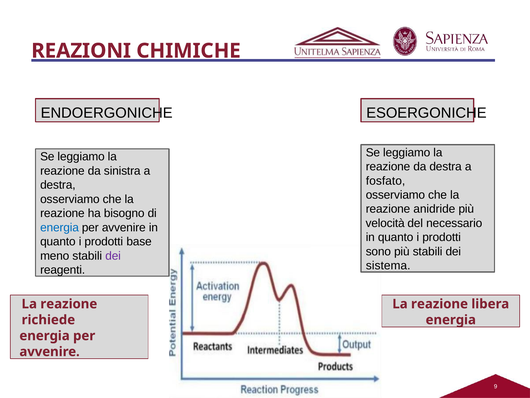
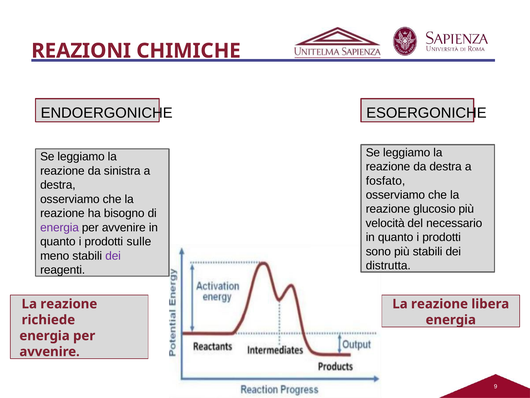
anidride: anidride -> glucosio
energia at (60, 227) colour: blue -> purple
base: base -> sulle
sistema: sistema -> distrutta
